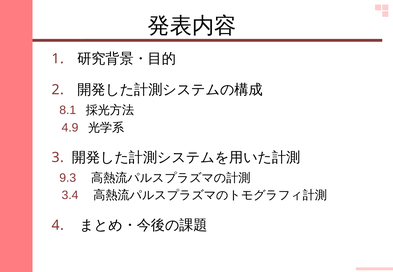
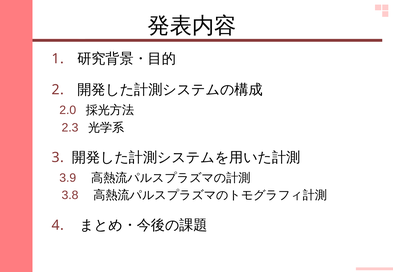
8.1: 8.1 -> 2.0
4.9: 4.9 -> 2.3
9.3: 9.3 -> 3.9
3.4: 3.4 -> 3.8
